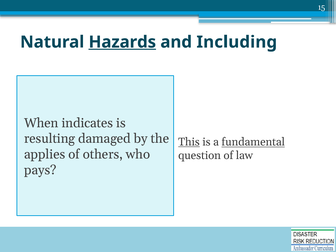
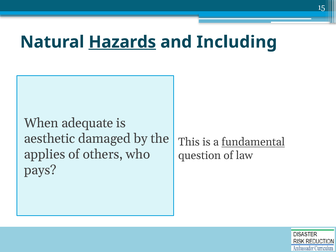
indicates: indicates -> adequate
resulting: resulting -> aesthetic
This underline: present -> none
